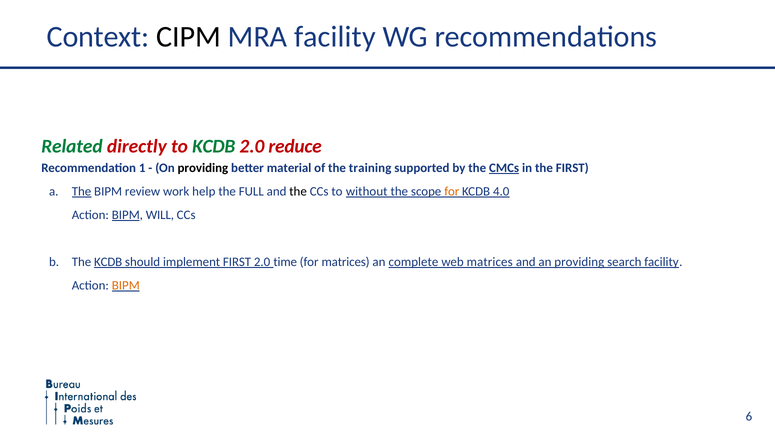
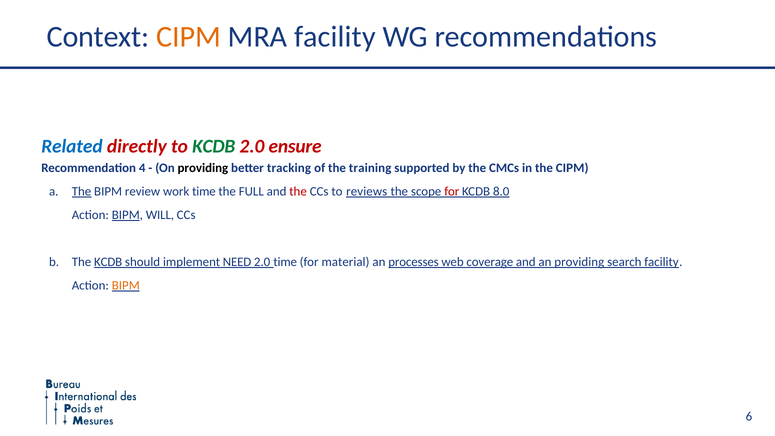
CIPM at (189, 37) colour: black -> orange
Related colour: green -> blue
reduce: reduce -> ensure
1: 1 -> 4
material: material -> tracking
CMCs underline: present -> none
the FIRST: FIRST -> CIPM
work help: help -> time
the at (298, 191) colour: black -> red
without: without -> reviews
for at (452, 191) colour: orange -> red
4.0: 4.0 -> 8.0
implement FIRST: FIRST -> NEED
for matrices: matrices -> material
complete: complete -> processes
web matrices: matrices -> coverage
